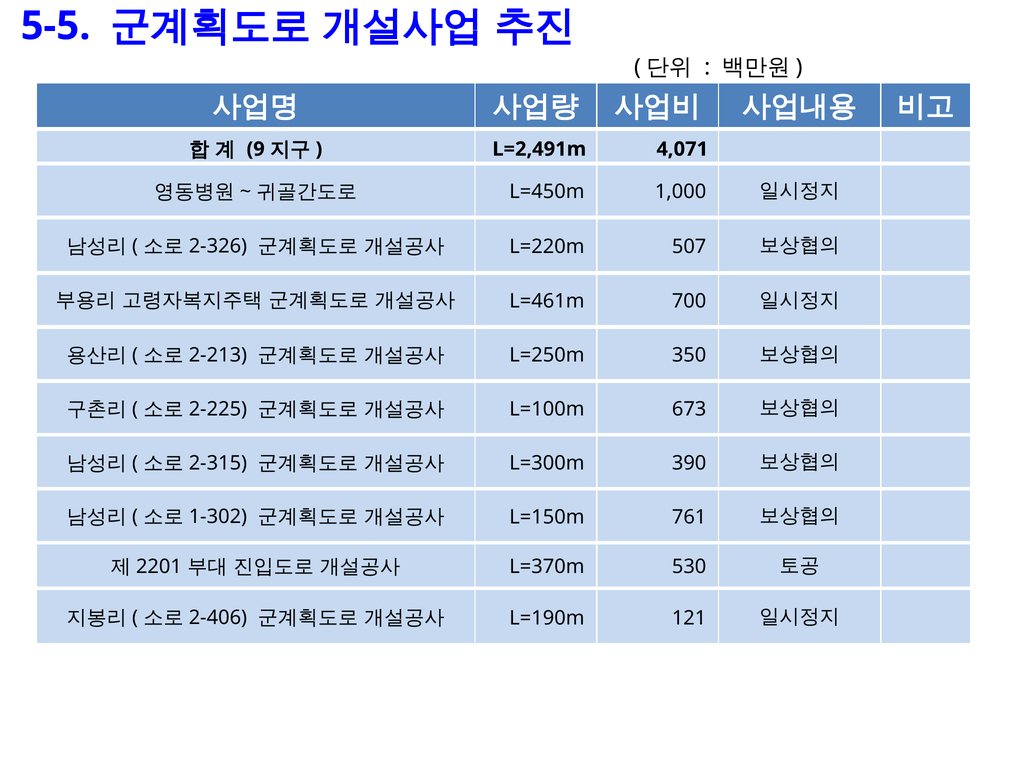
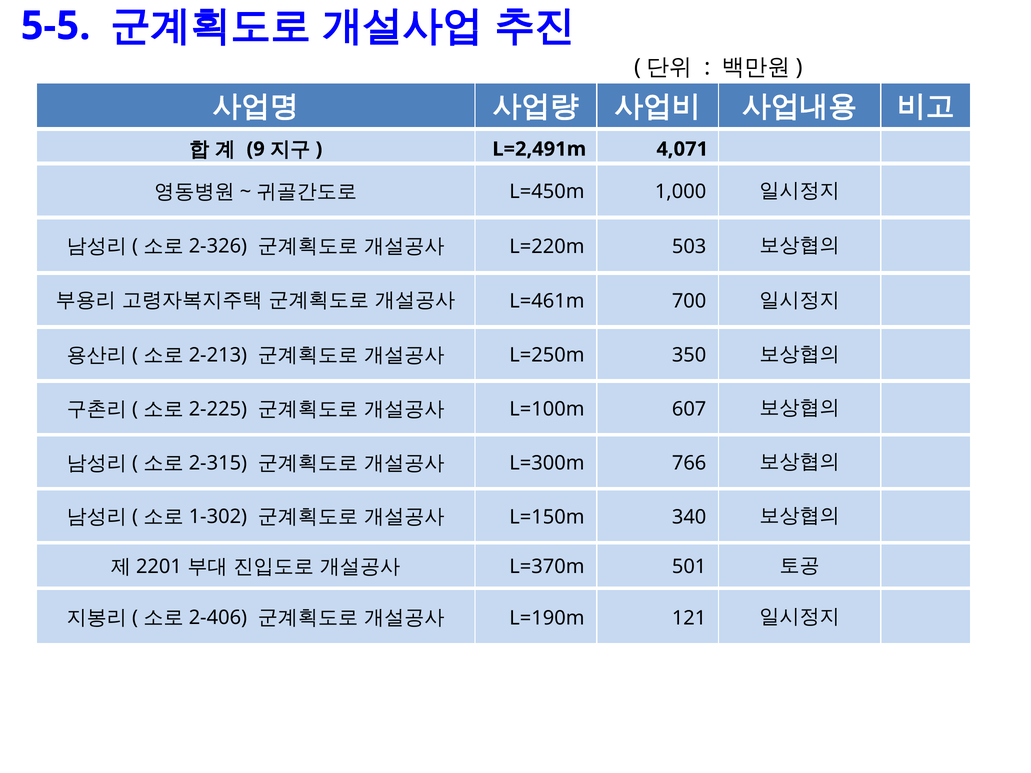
507: 507 -> 503
673: 673 -> 607
390: 390 -> 766
761: 761 -> 340
530: 530 -> 501
